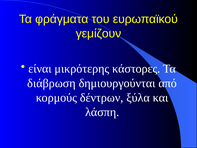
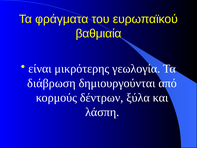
γεμίζουν: γεμίζουν -> βαθμιαία
κάστορες: κάστορες -> γεωλογία
